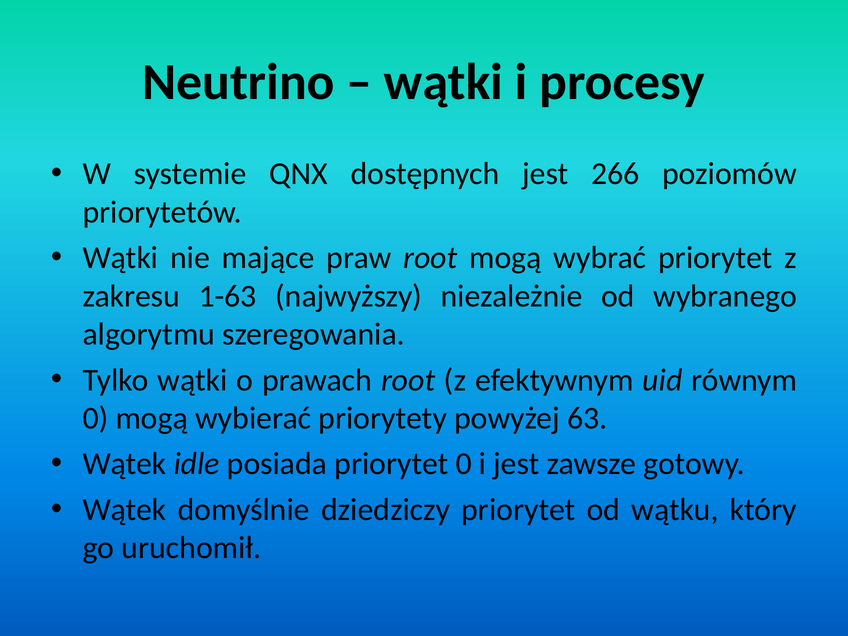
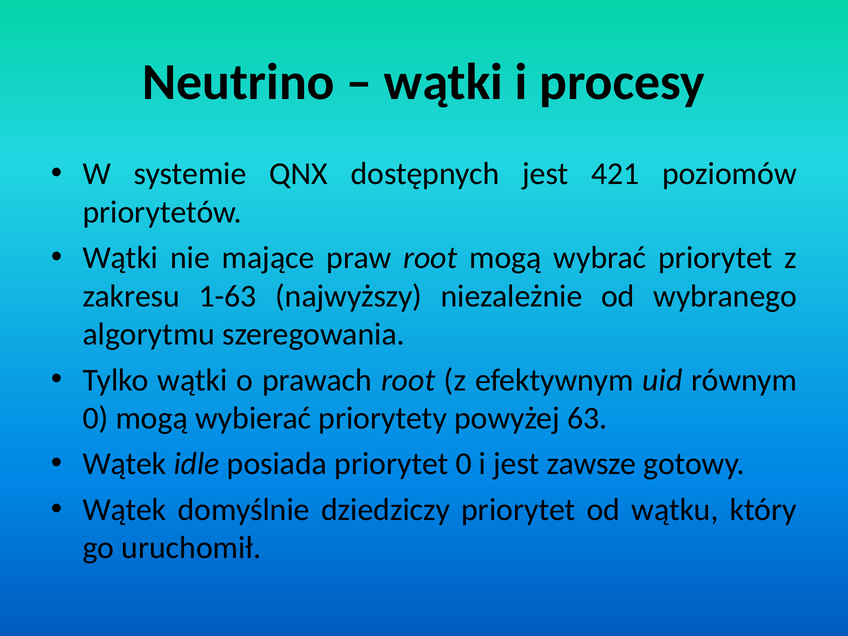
266: 266 -> 421
